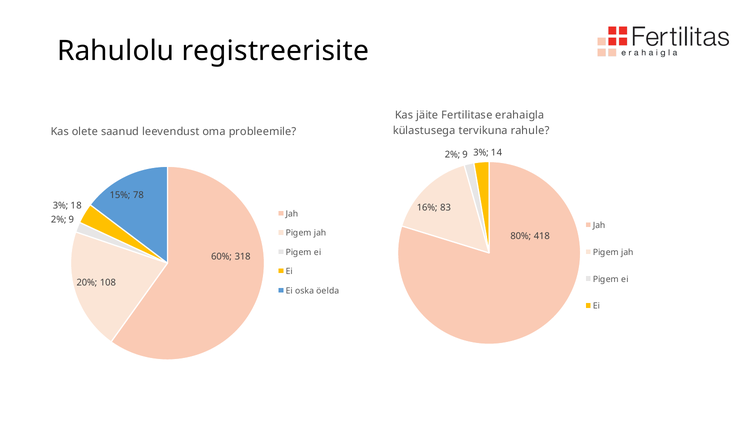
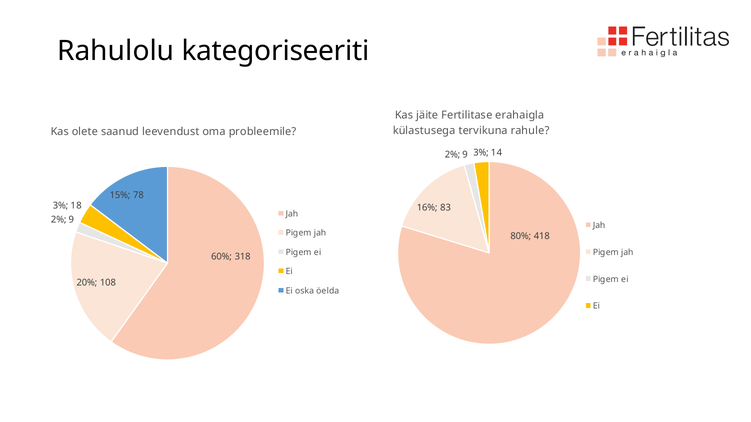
registreerisite: registreerisite -> kategoriseeriti
